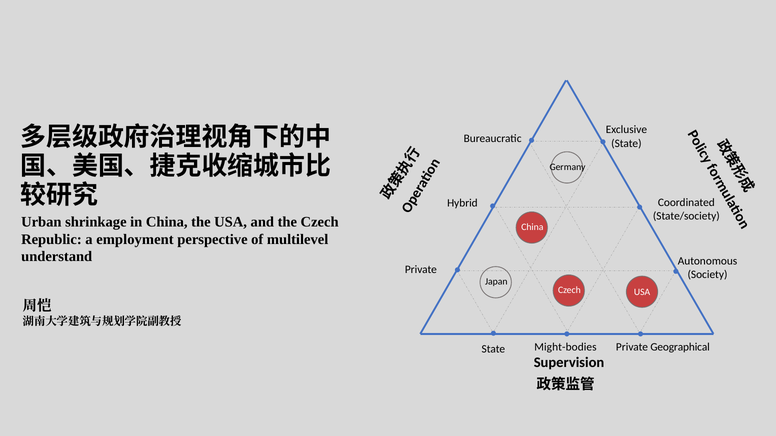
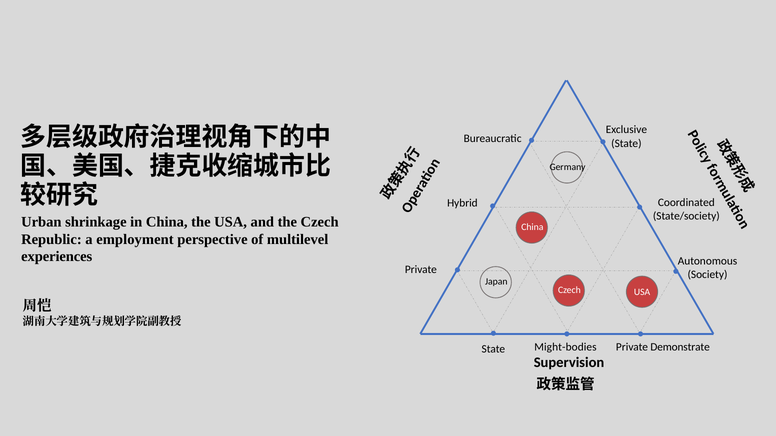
understand: understand -> experiences
Geographical: Geographical -> Demonstrate
